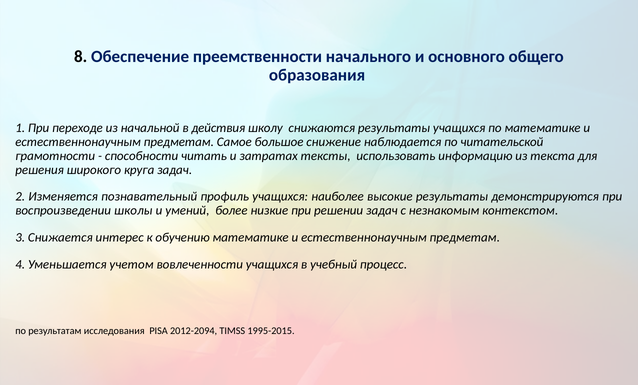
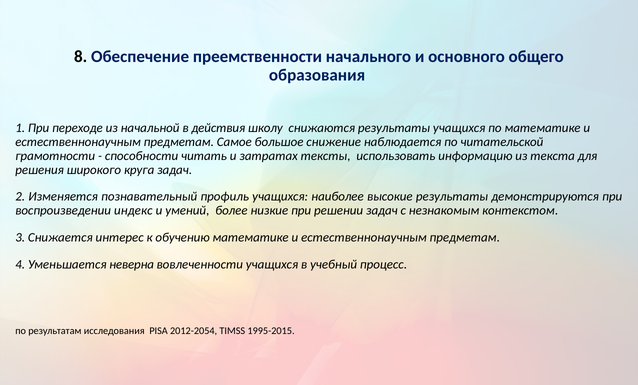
школы: школы -> индекс
учетом: учетом -> неверна
2012-2094: 2012-2094 -> 2012-2054
